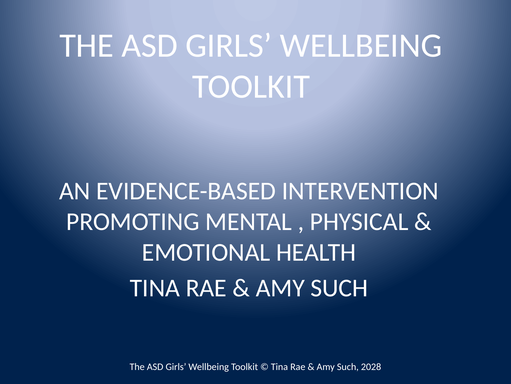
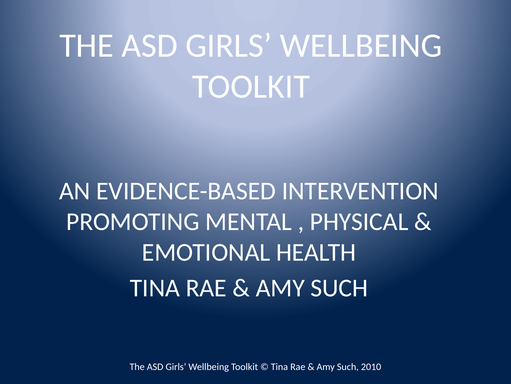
2028: 2028 -> 2010
